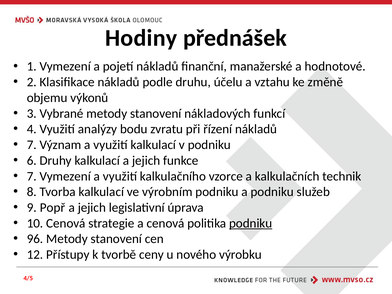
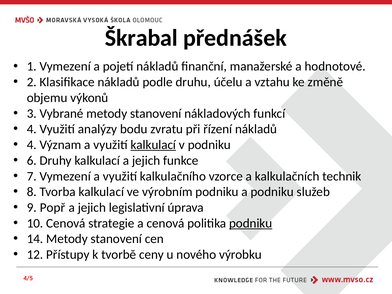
Hodiny: Hodiny -> Škrabal
7 at (32, 145): 7 -> 4
kalkulací at (153, 145) underline: none -> present
96: 96 -> 14
